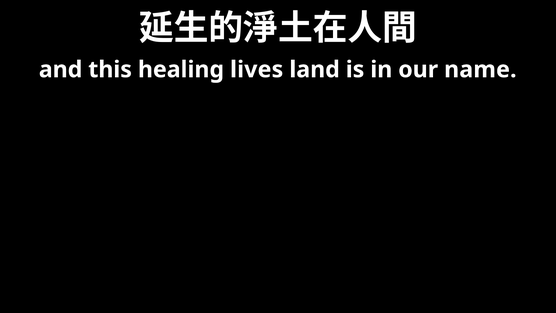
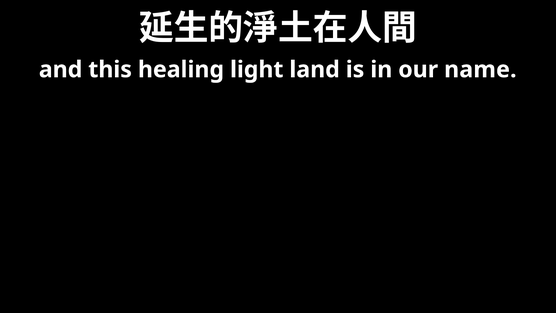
lives: lives -> light
